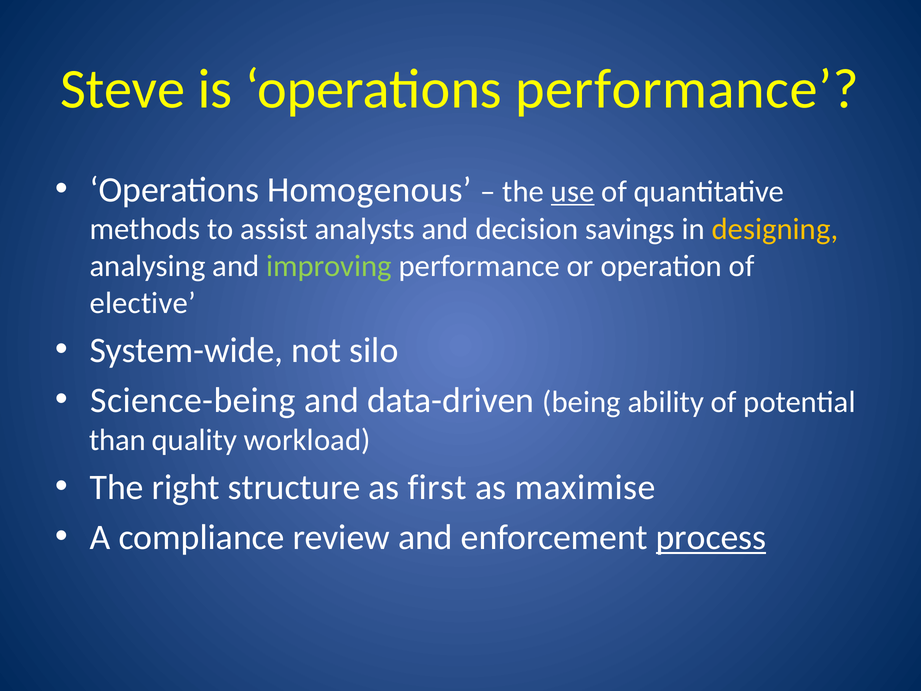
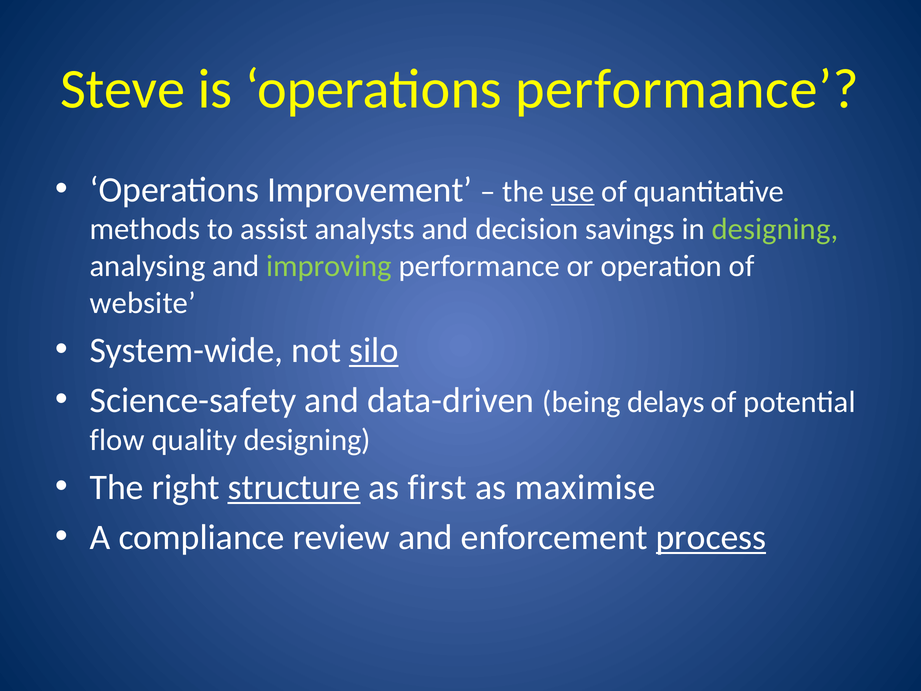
Homogenous: Homogenous -> Improvement
designing at (775, 229) colour: yellow -> light green
elective: elective -> website
silo underline: none -> present
Science-being: Science-being -> Science-safety
ability: ability -> delays
than: than -> flow
quality workload: workload -> designing
structure underline: none -> present
